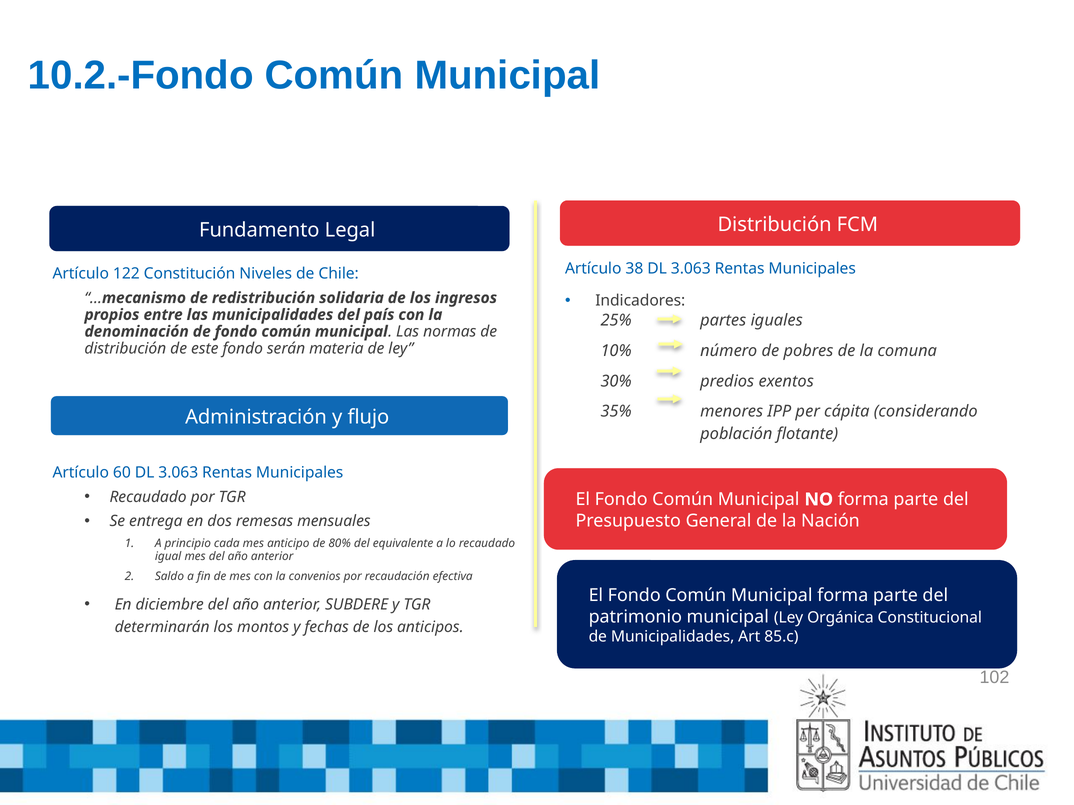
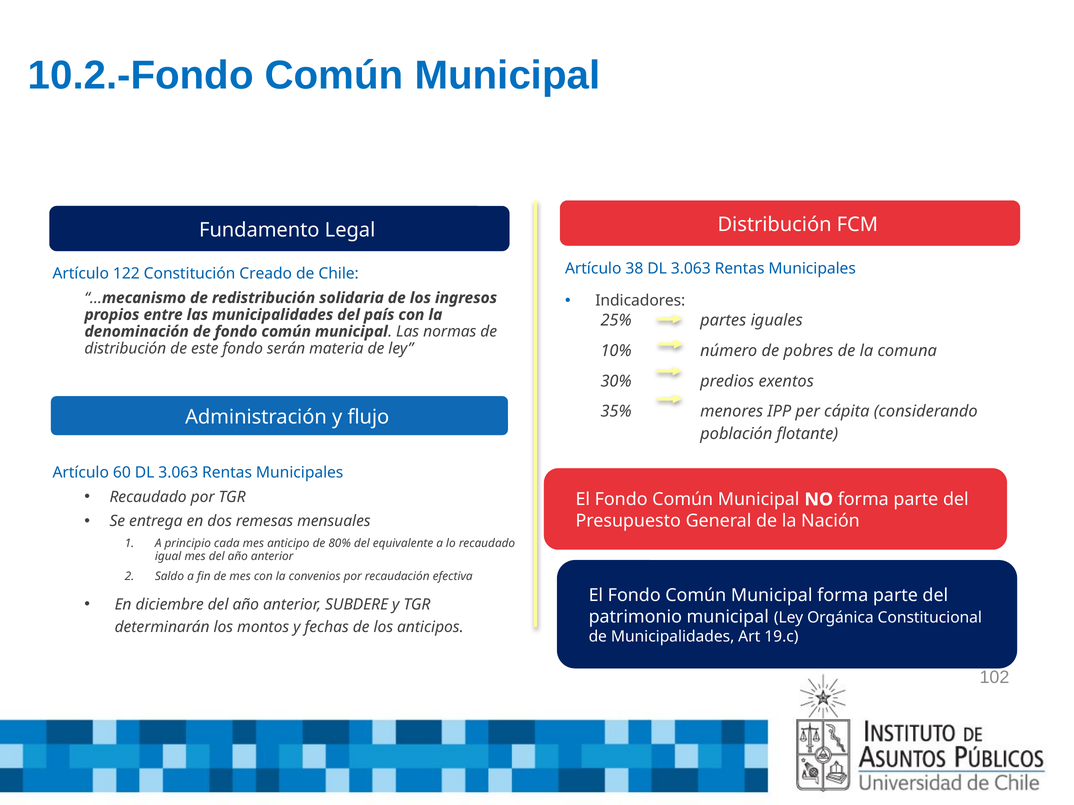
Niveles: Niveles -> Creado
85.c: 85.c -> 19.c
